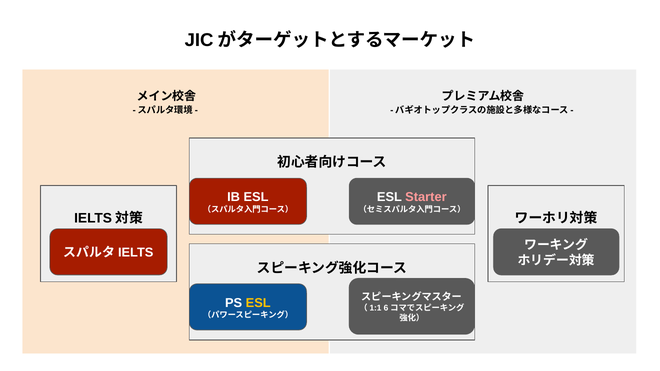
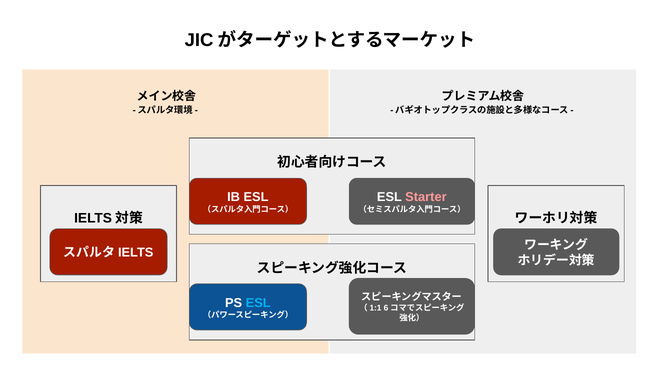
ESL at (258, 303) colour: yellow -> light blue
